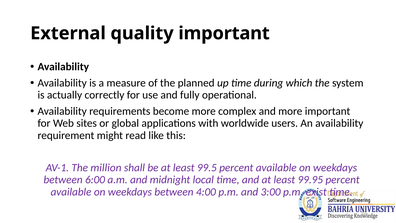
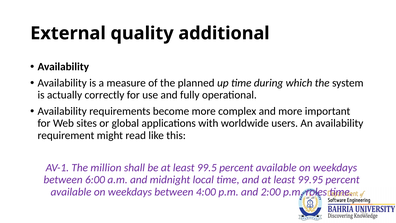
quality important: important -> additional
3:00: 3:00 -> 2:00
exist: exist -> roles
